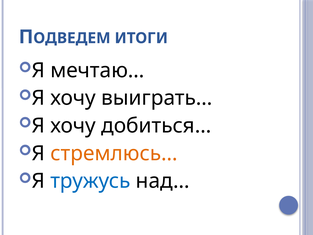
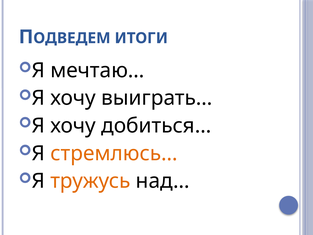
тружусь colour: blue -> orange
